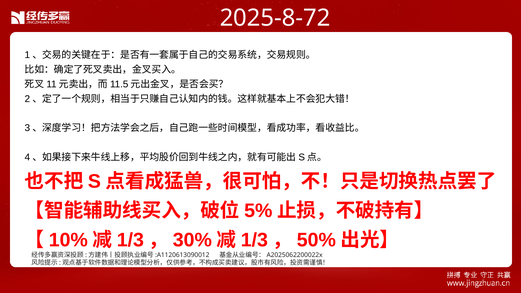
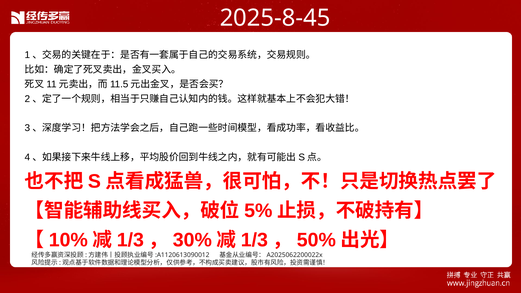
2025-8-72: 2025-8-72 -> 2025-8-45
